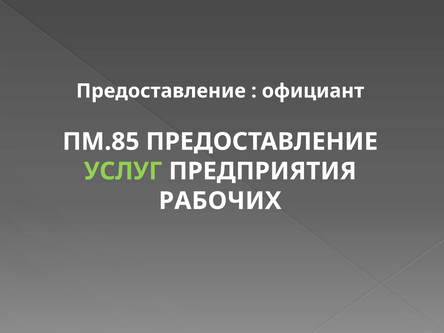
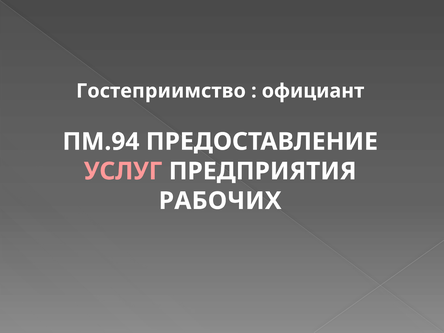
Предоставление at (161, 91): Предоставление -> Гостеприимство
ПМ.85: ПМ.85 -> ПМ.94
УСЛУГ colour: light green -> pink
